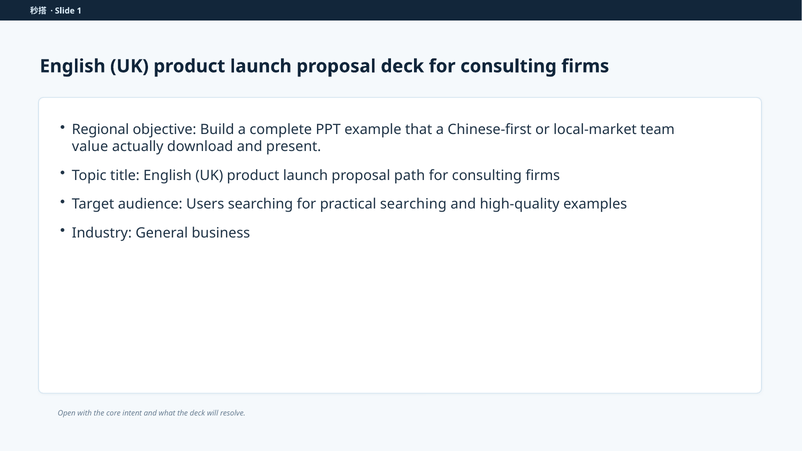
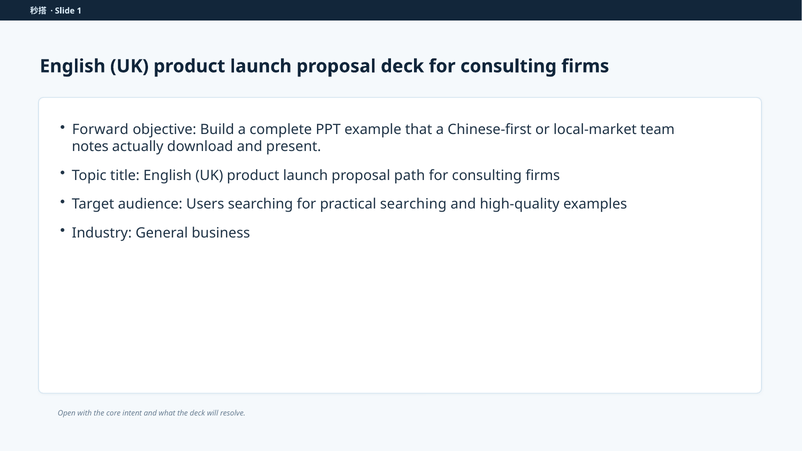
Regional: Regional -> Forward
value: value -> notes
